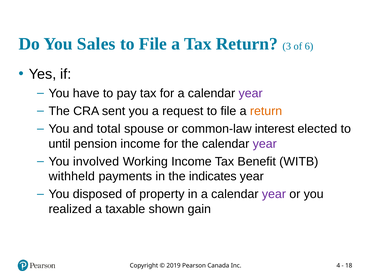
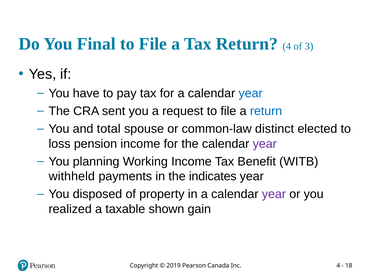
Sales: Sales -> Final
Return 3: 3 -> 4
6: 6 -> 3
year at (251, 93) colour: purple -> blue
return at (266, 111) colour: orange -> blue
interest: interest -> distinct
until: until -> loss
involved: involved -> planning
